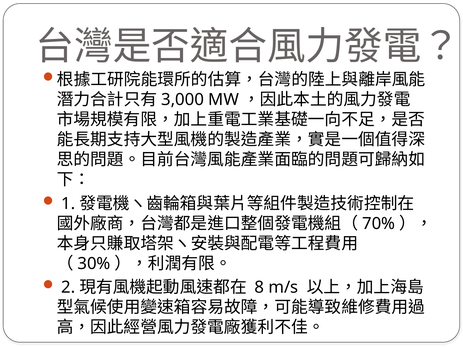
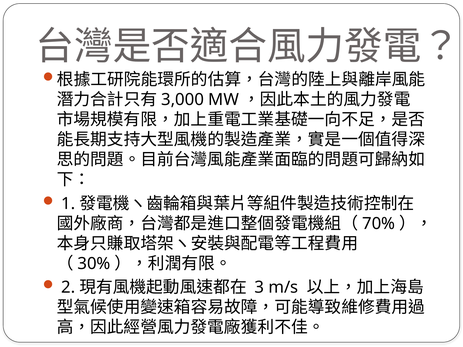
8: 8 -> 3
